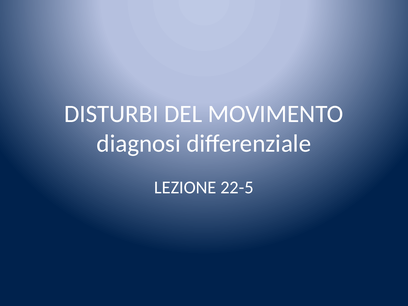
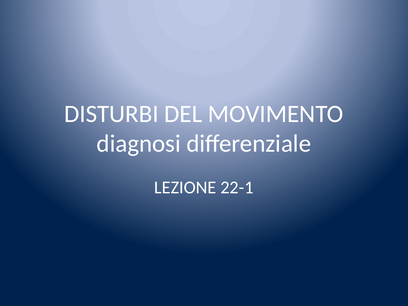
22-5: 22-5 -> 22-1
